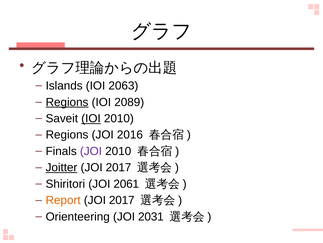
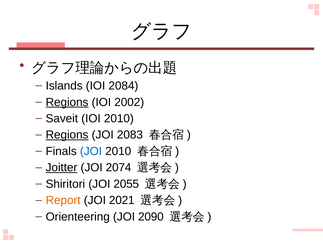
2063: 2063 -> 2084
2089: 2089 -> 2002
IOI at (91, 118) underline: present -> none
Regions at (67, 134) underline: none -> present
2016: 2016 -> 2083
JOI at (91, 151) colour: purple -> blue
2017 at (119, 167): 2017 -> 2074
2061: 2061 -> 2055
2017 at (122, 200): 2017 -> 2021
2031: 2031 -> 2090
